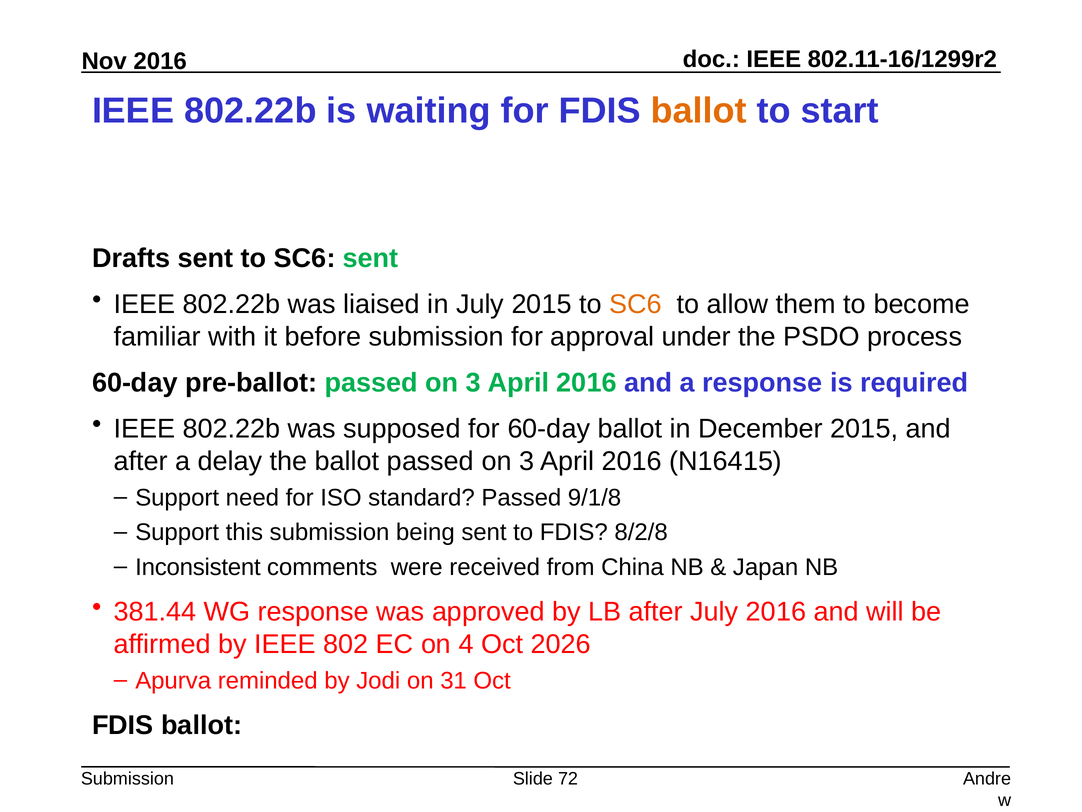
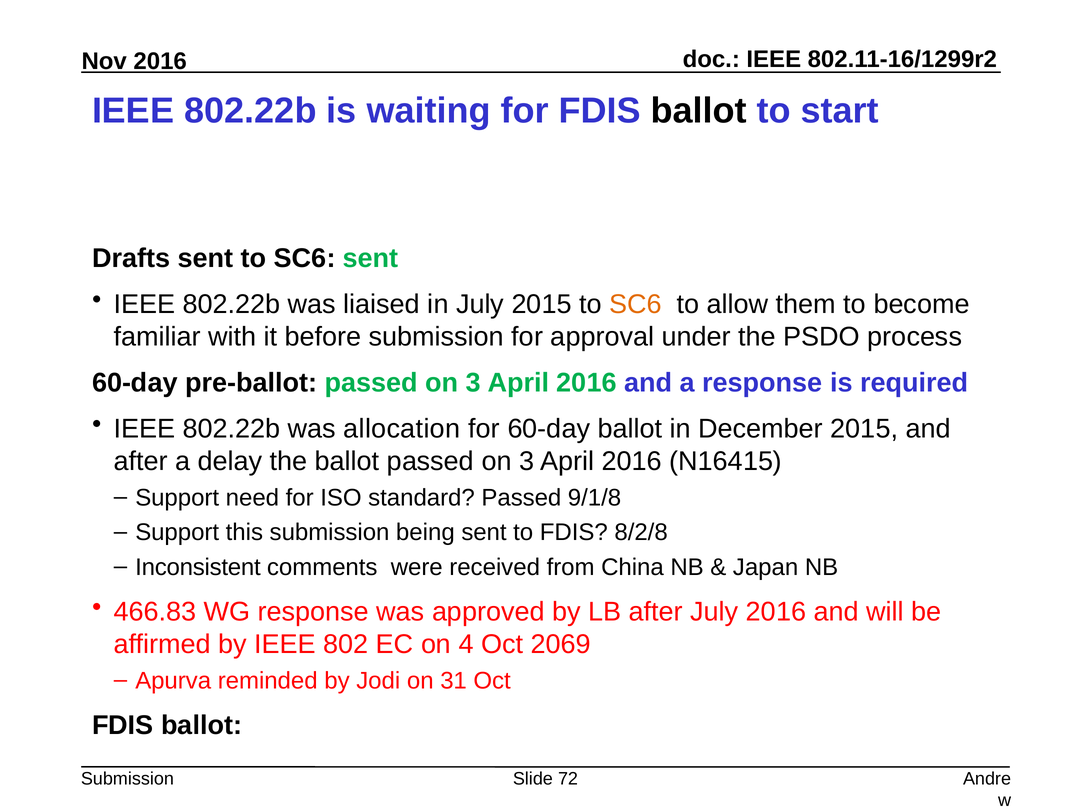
ballot at (699, 111) colour: orange -> black
supposed: supposed -> allocation
381.44: 381.44 -> 466.83
2026: 2026 -> 2069
